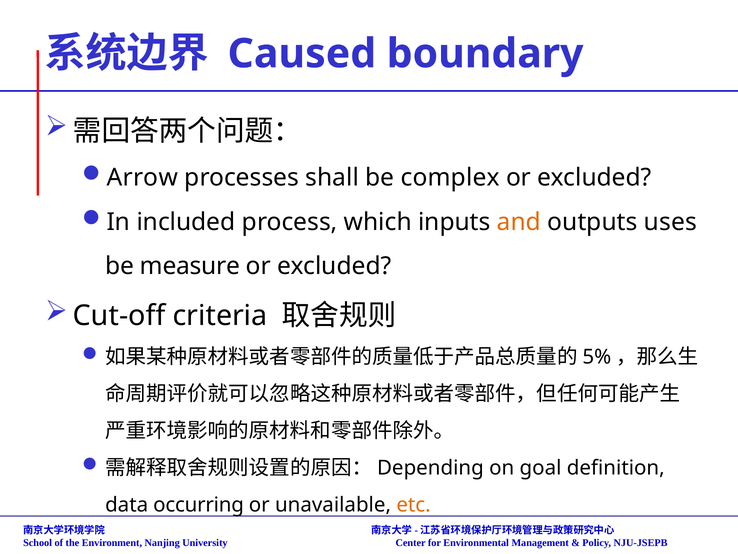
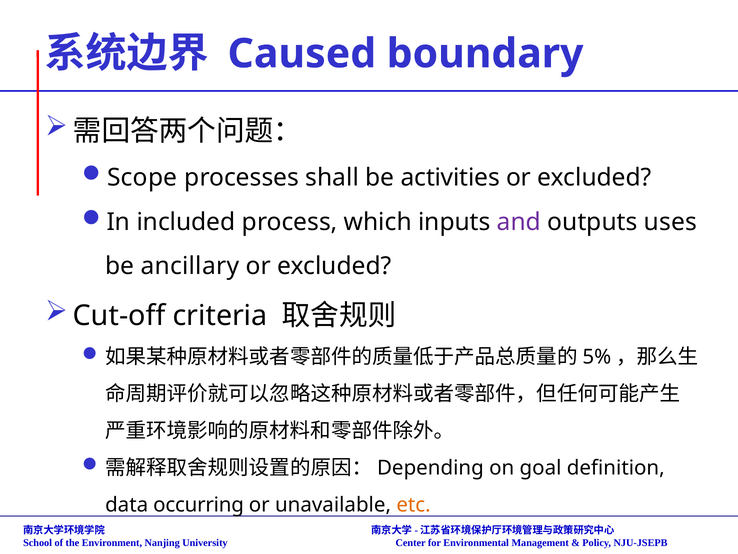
Arrow: Arrow -> Scope
complex: complex -> activities
and colour: orange -> purple
measure: measure -> ancillary
